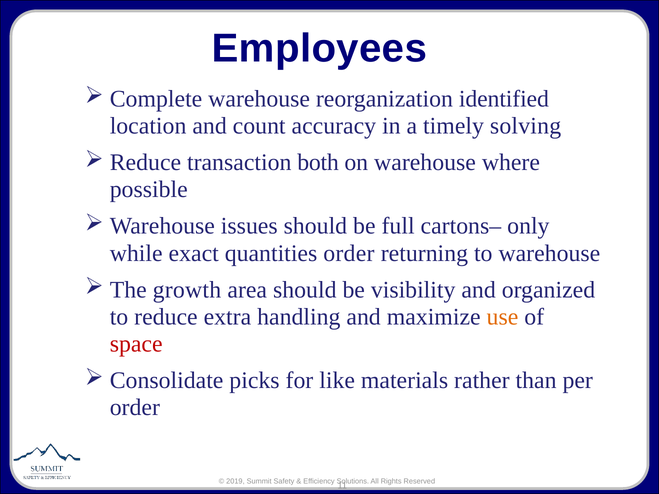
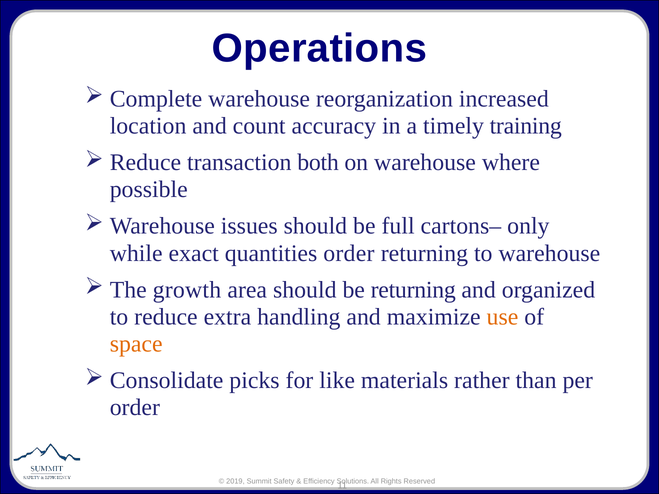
Employees: Employees -> Operations
identified: identified -> increased
solving: solving -> training
be visibility: visibility -> returning
space colour: red -> orange
